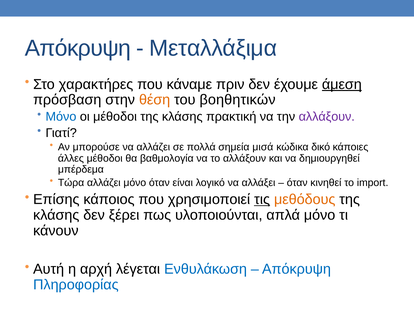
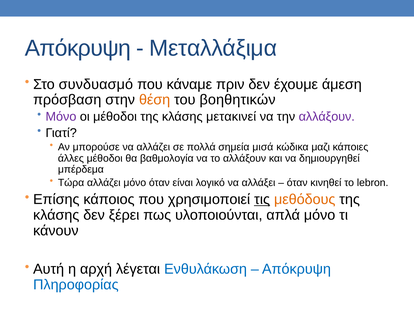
χαρακτήρες: χαρακτήρες -> συνδυασμό
άμεση underline: present -> none
Μόνο at (61, 117) colour: blue -> purple
πρακτική: πρακτική -> μετακινεί
δικό: δικό -> μαζι
import: import -> lebron
